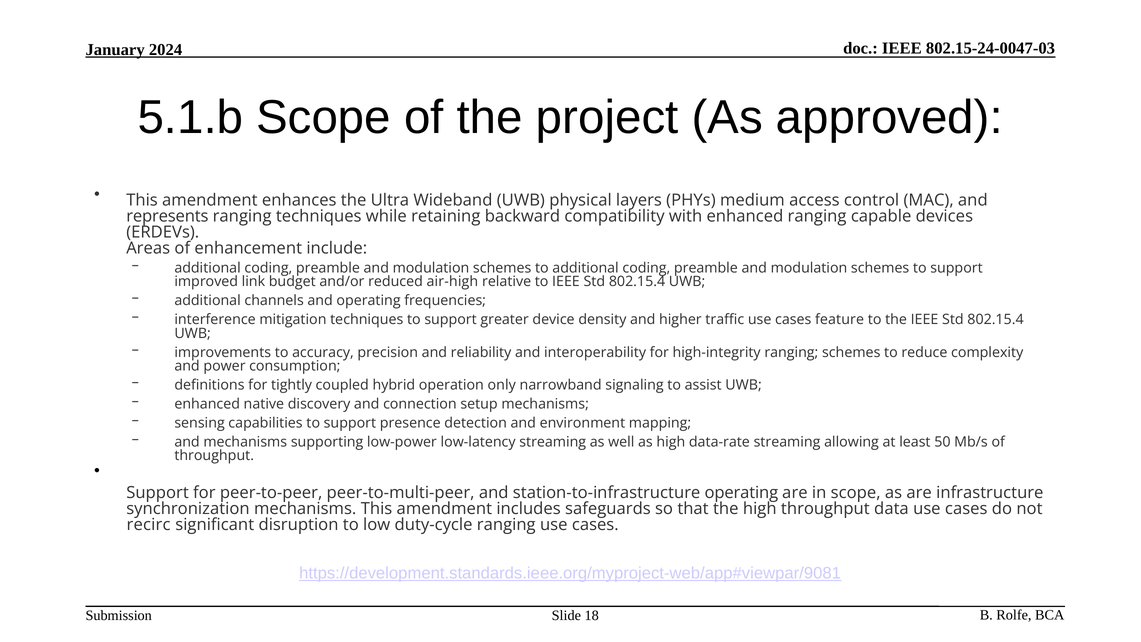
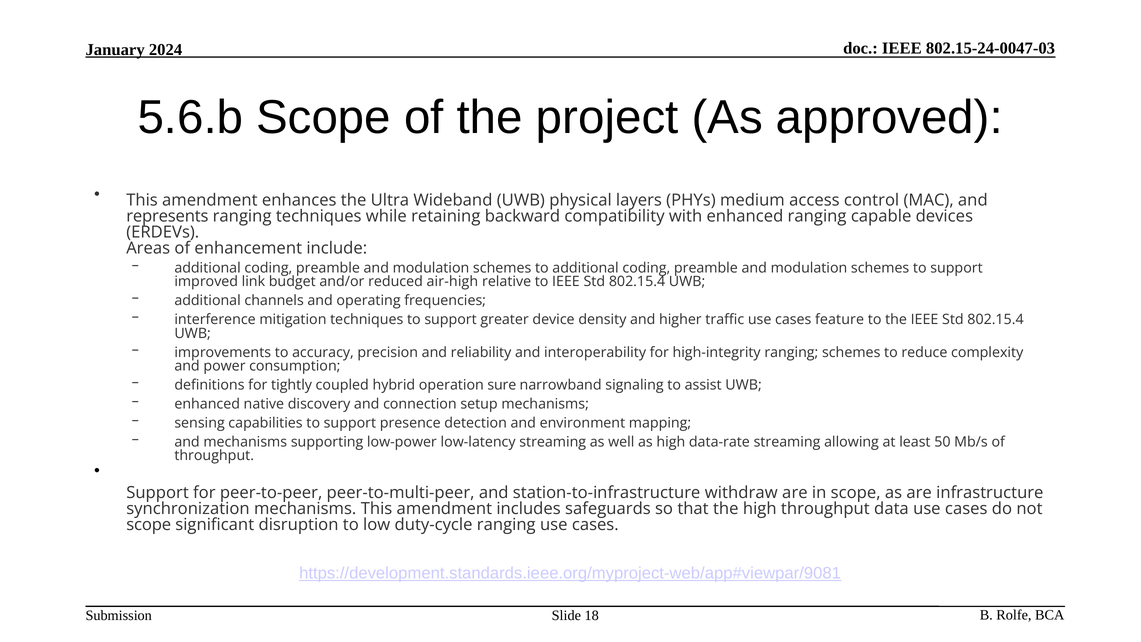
5.1.b: 5.1.b -> 5.6.b
only: only -> sure
station-to-infrastructure operating: operating -> withdraw
recirc at (149, 525): recirc -> scope
